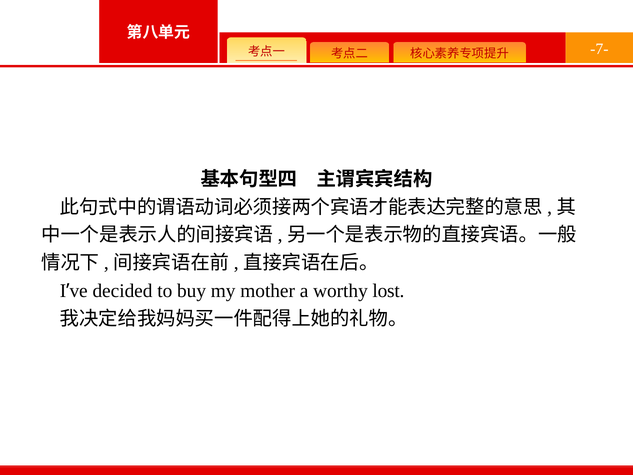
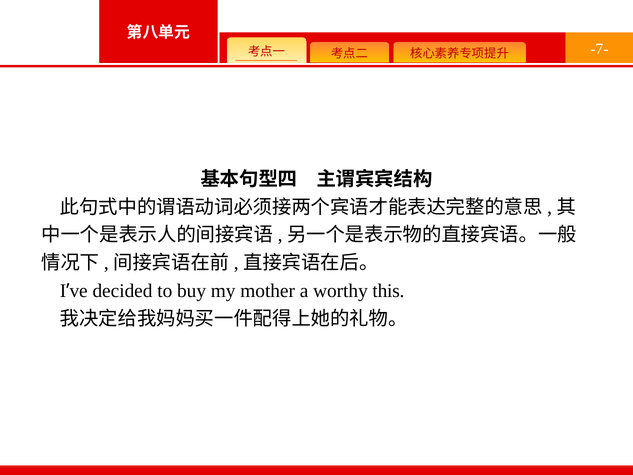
lost: lost -> this
